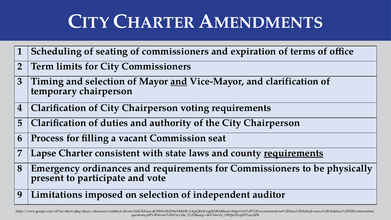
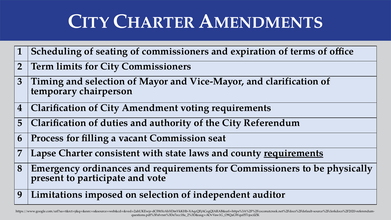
and at (179, 81) underline: present -> none
of City Chairperson: Chairperson -> Amendment
the City Chairperson: Chairperson -> Referendum
